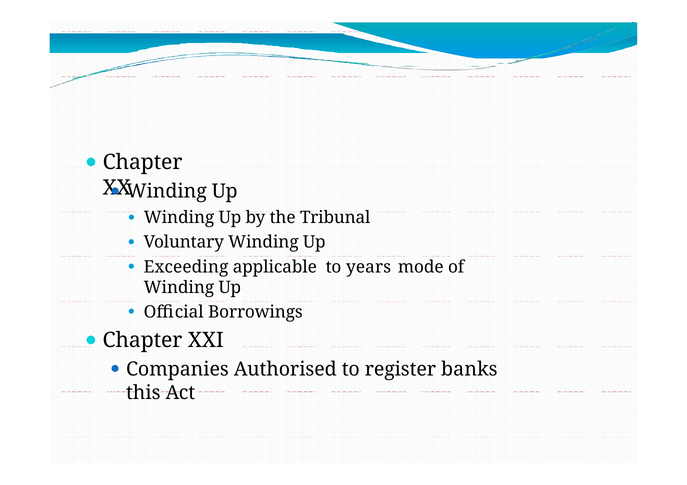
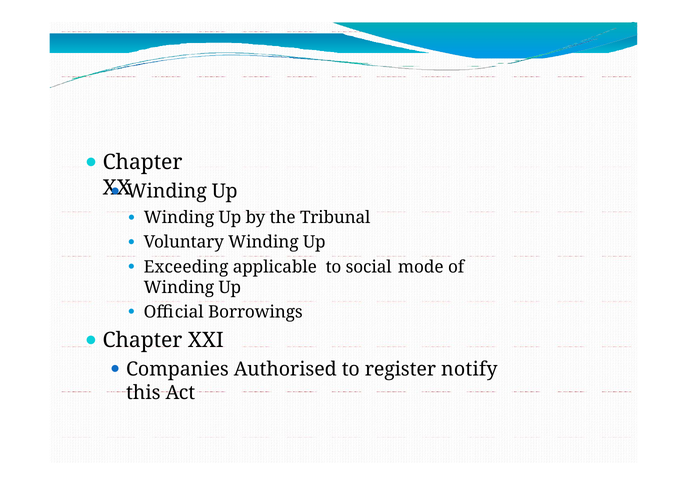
years: years -> social
banks: banks -> notify
